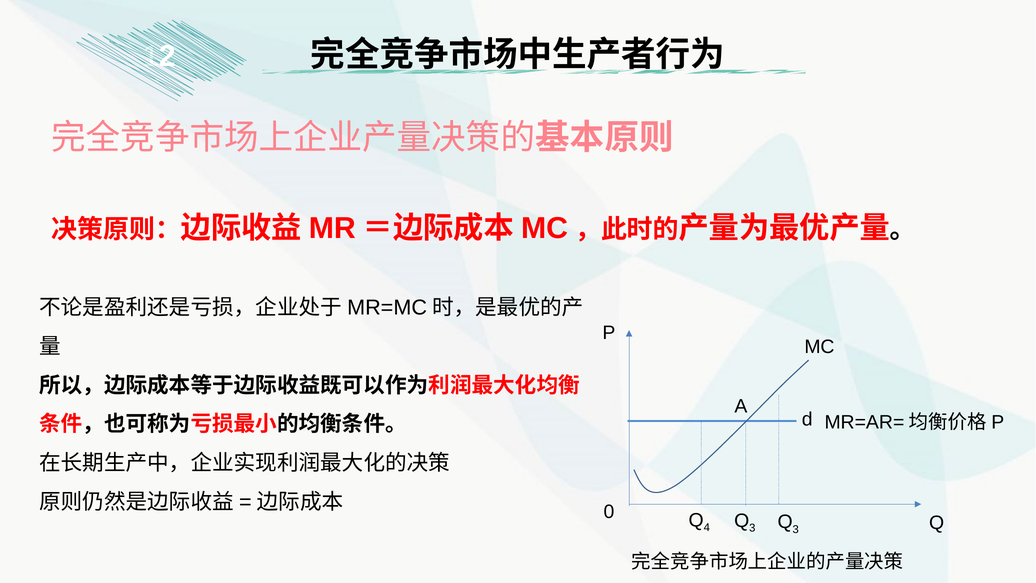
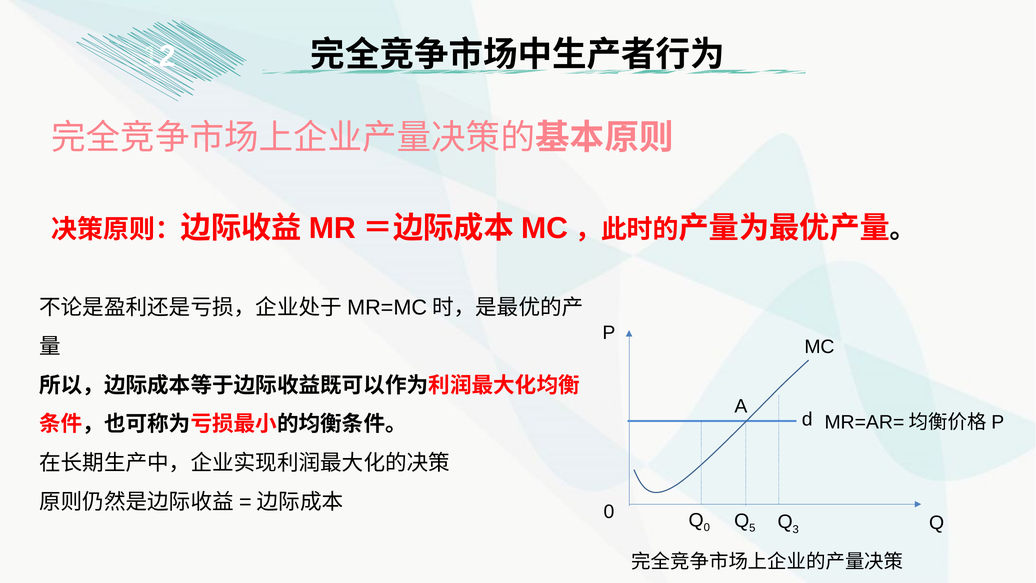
Q 4: 4 -> 0
3 at (752, 528): 3 -> 5
